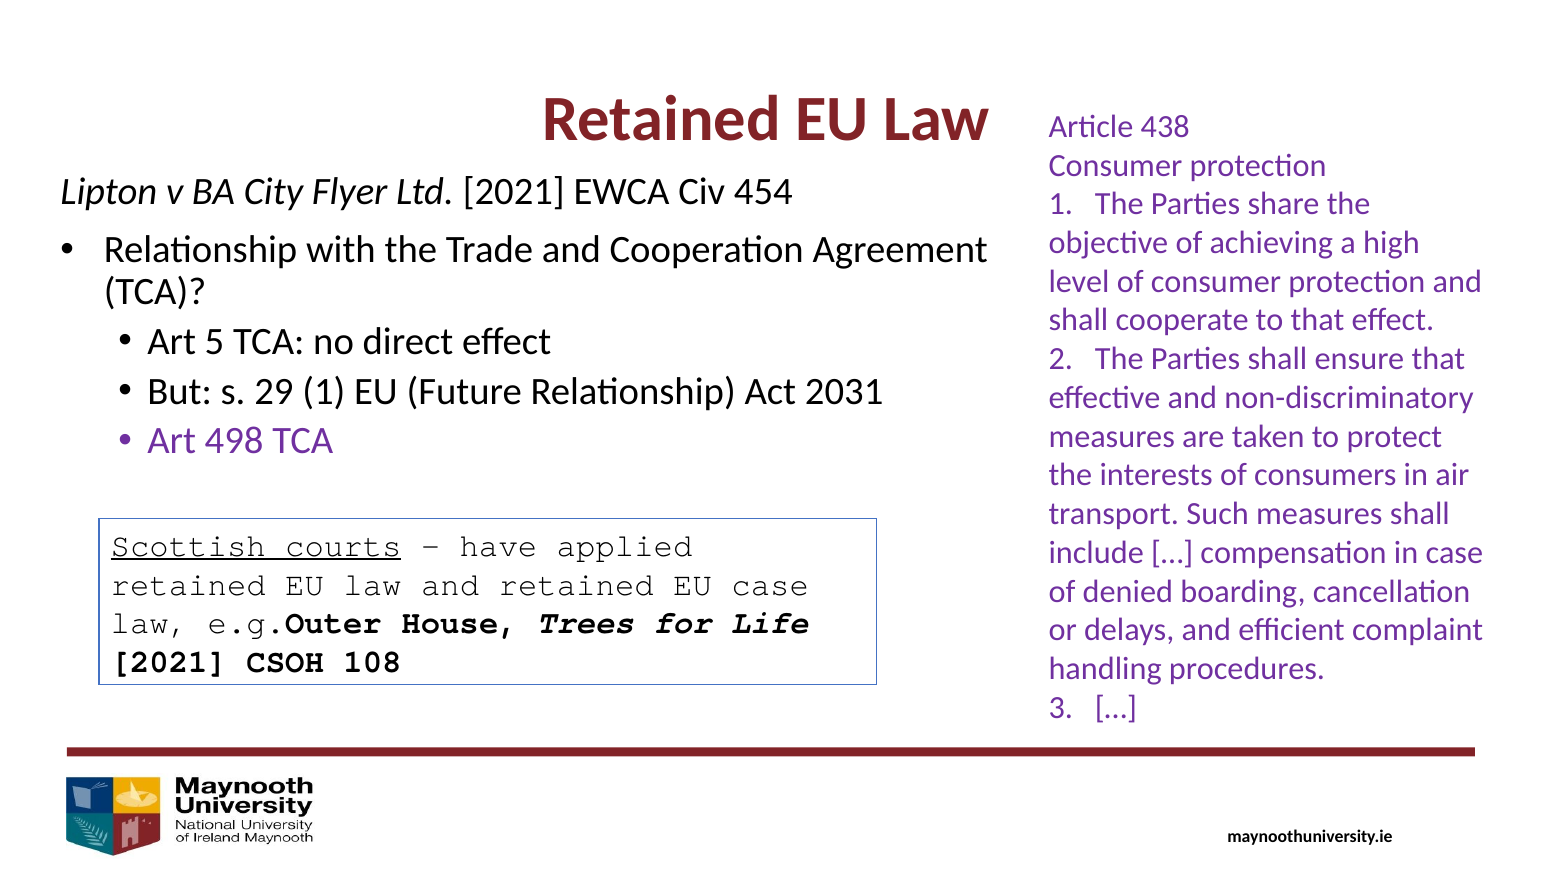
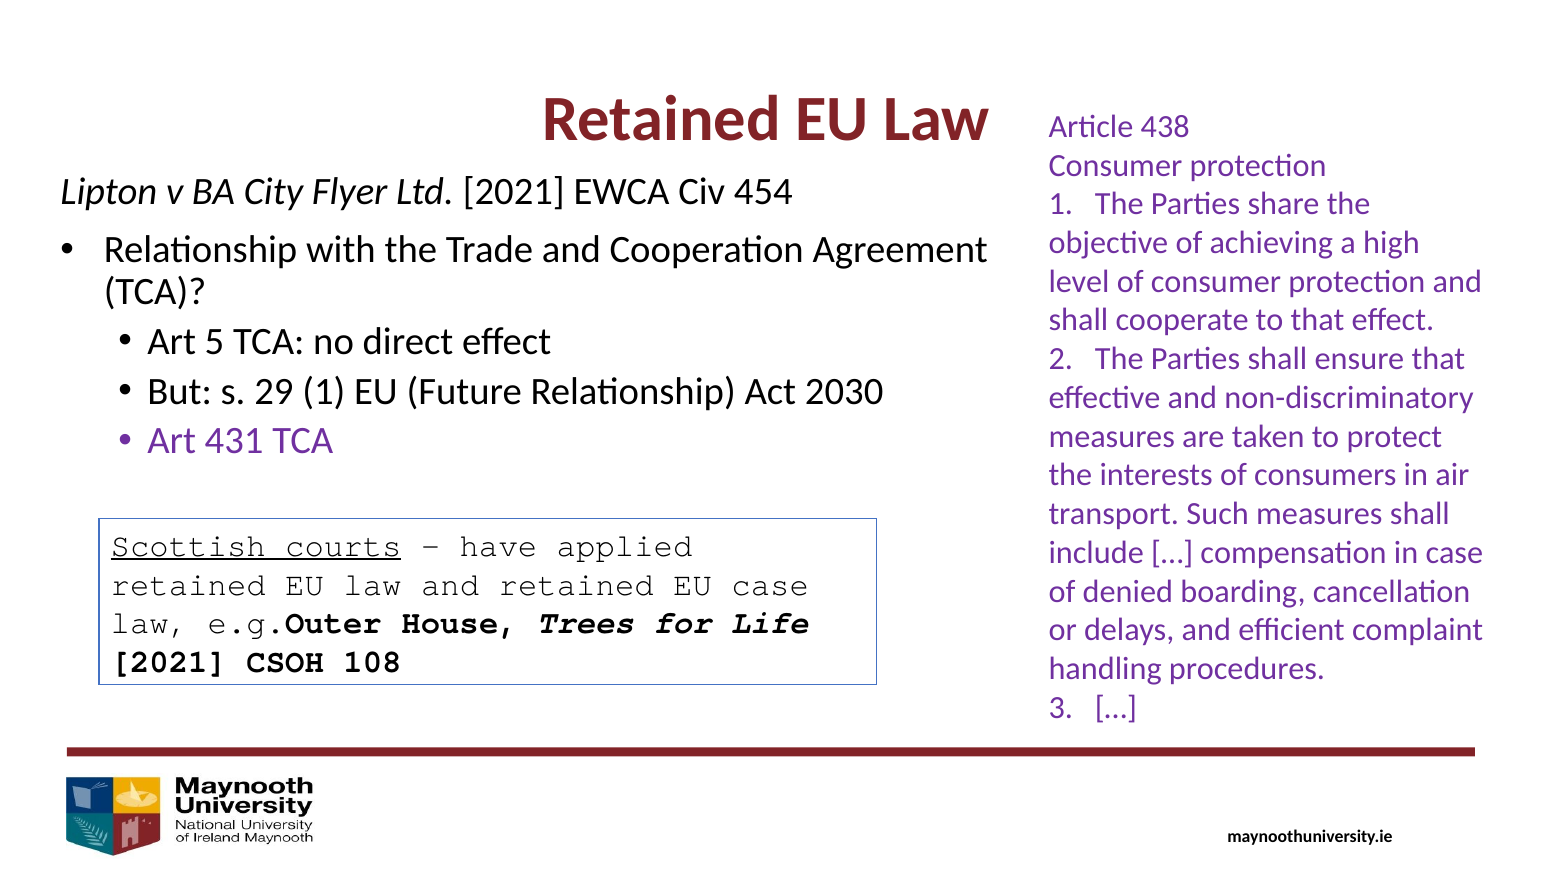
2031: 2031 -> 2030
498: 498 -> 431
